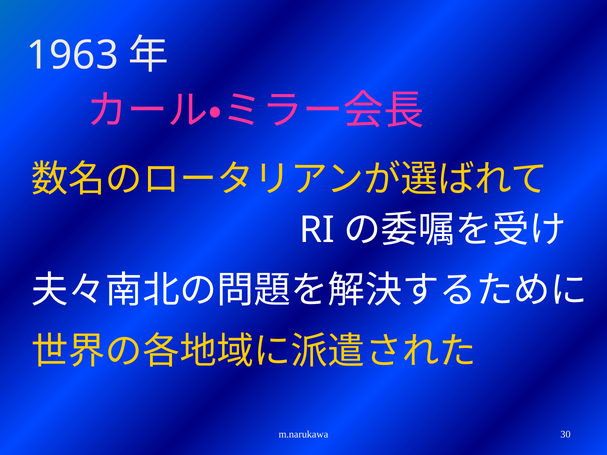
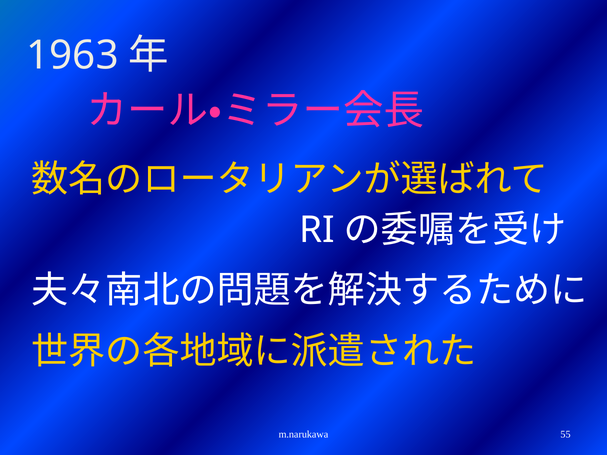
30: 30 -> 55
